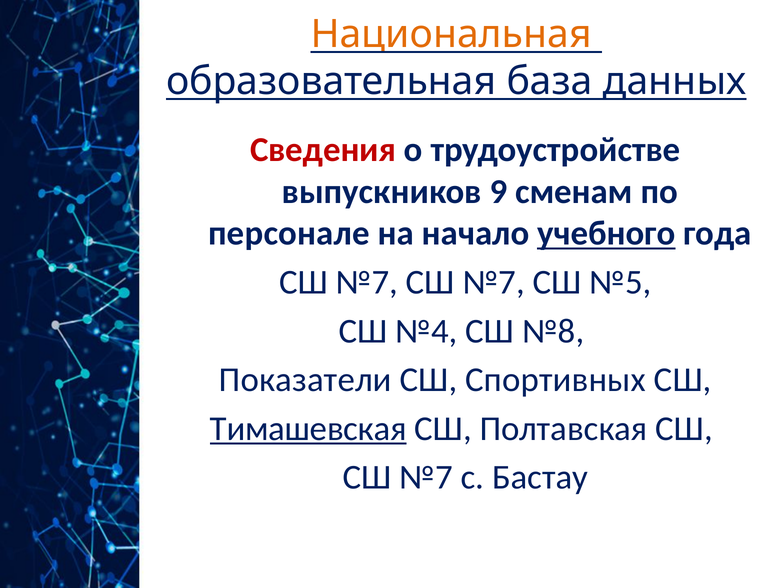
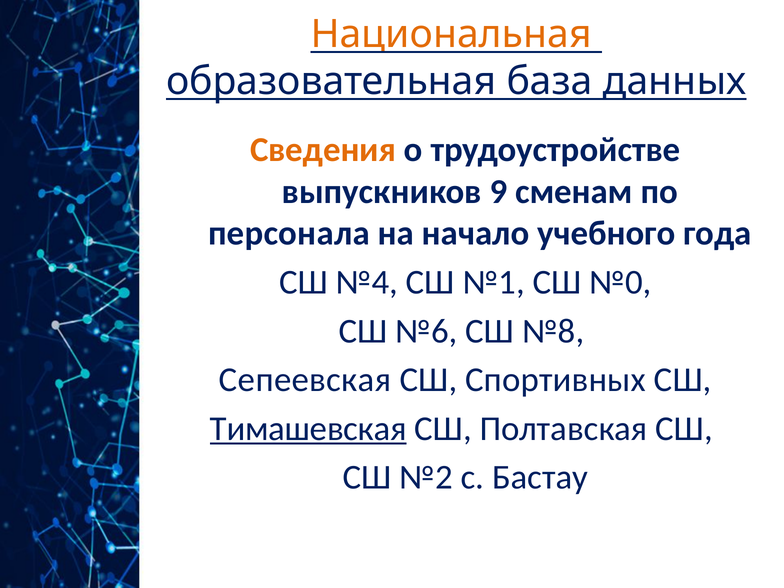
Сведения colour: red -> orange
персонале: персонале -> персонала
учебного underline: present -> none
№7 at (367, 282): №7 -> №4
№7 at (494, 282): №7 -> №1
№5: №5 -> №0
№4: №4 -> №6
Показатели: Показатели -> Сепеевская
№7 at (426, 477): №7 -> №2
